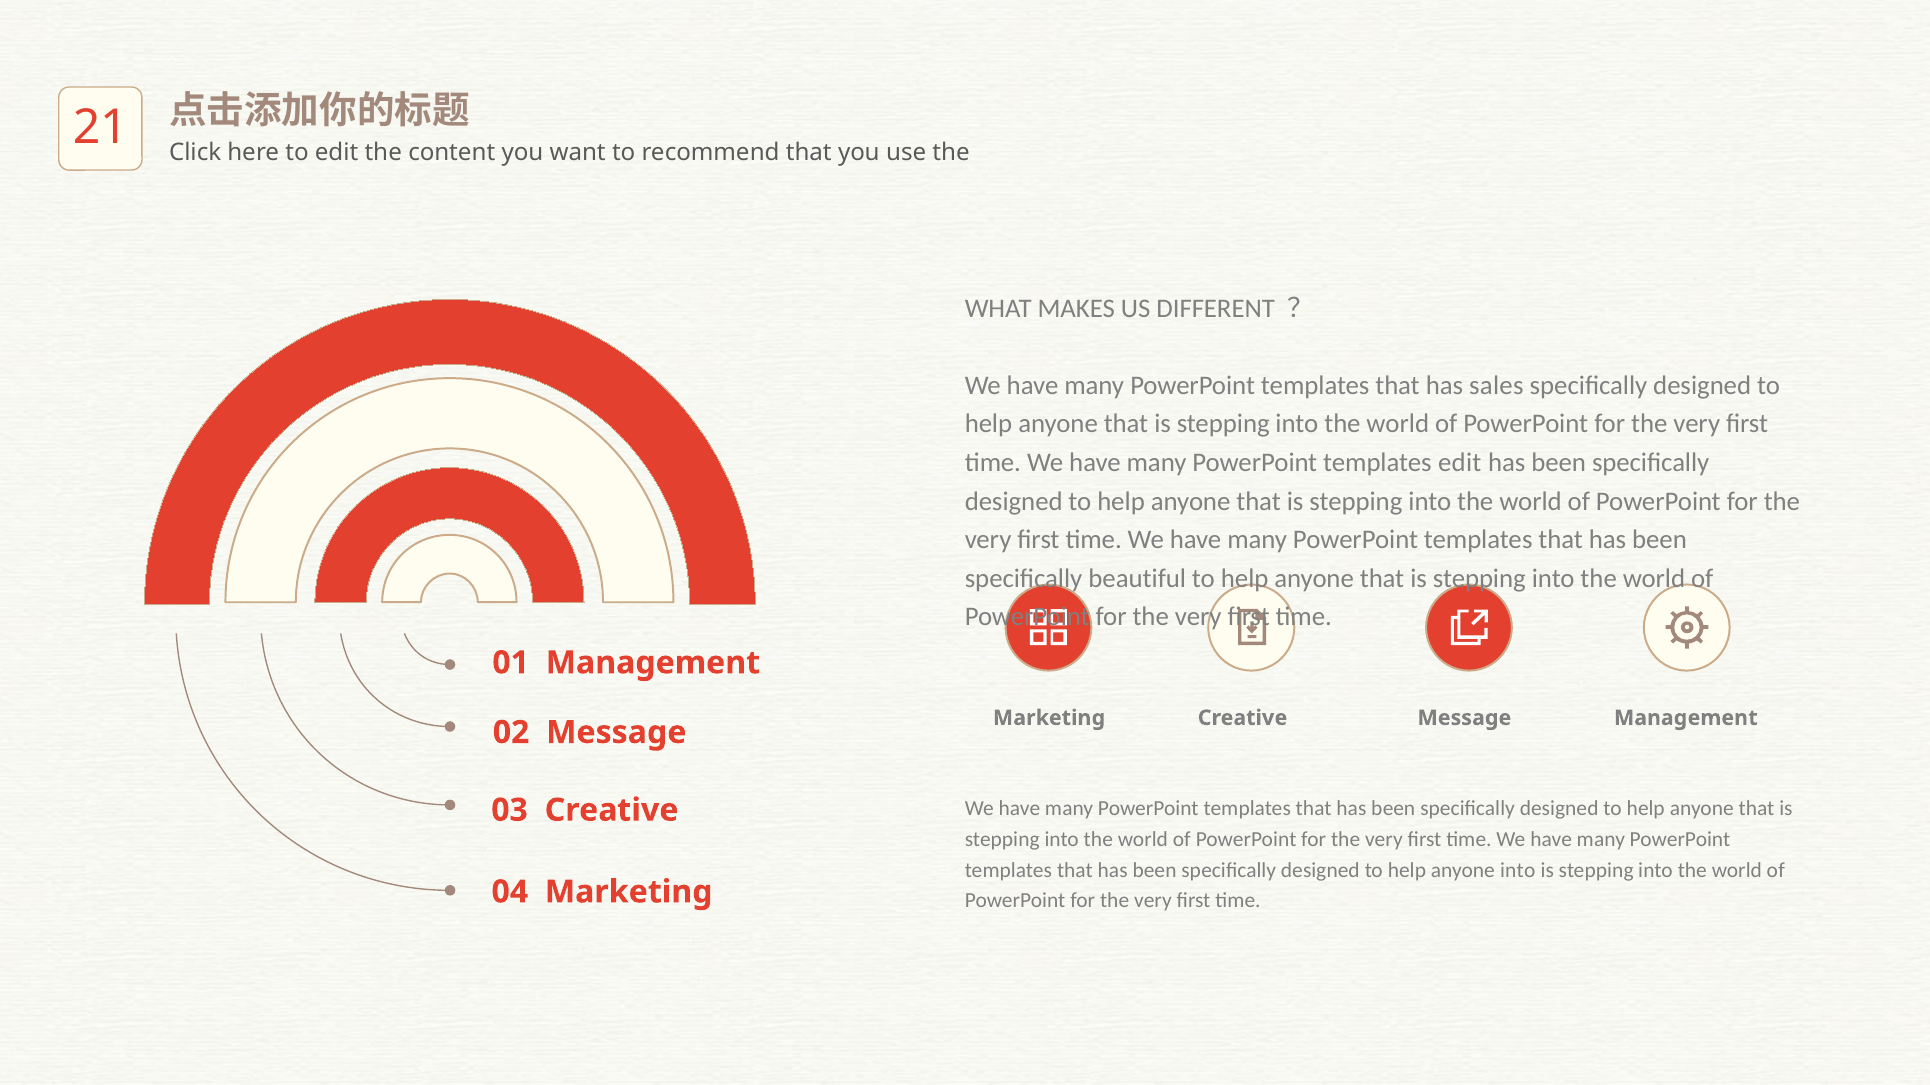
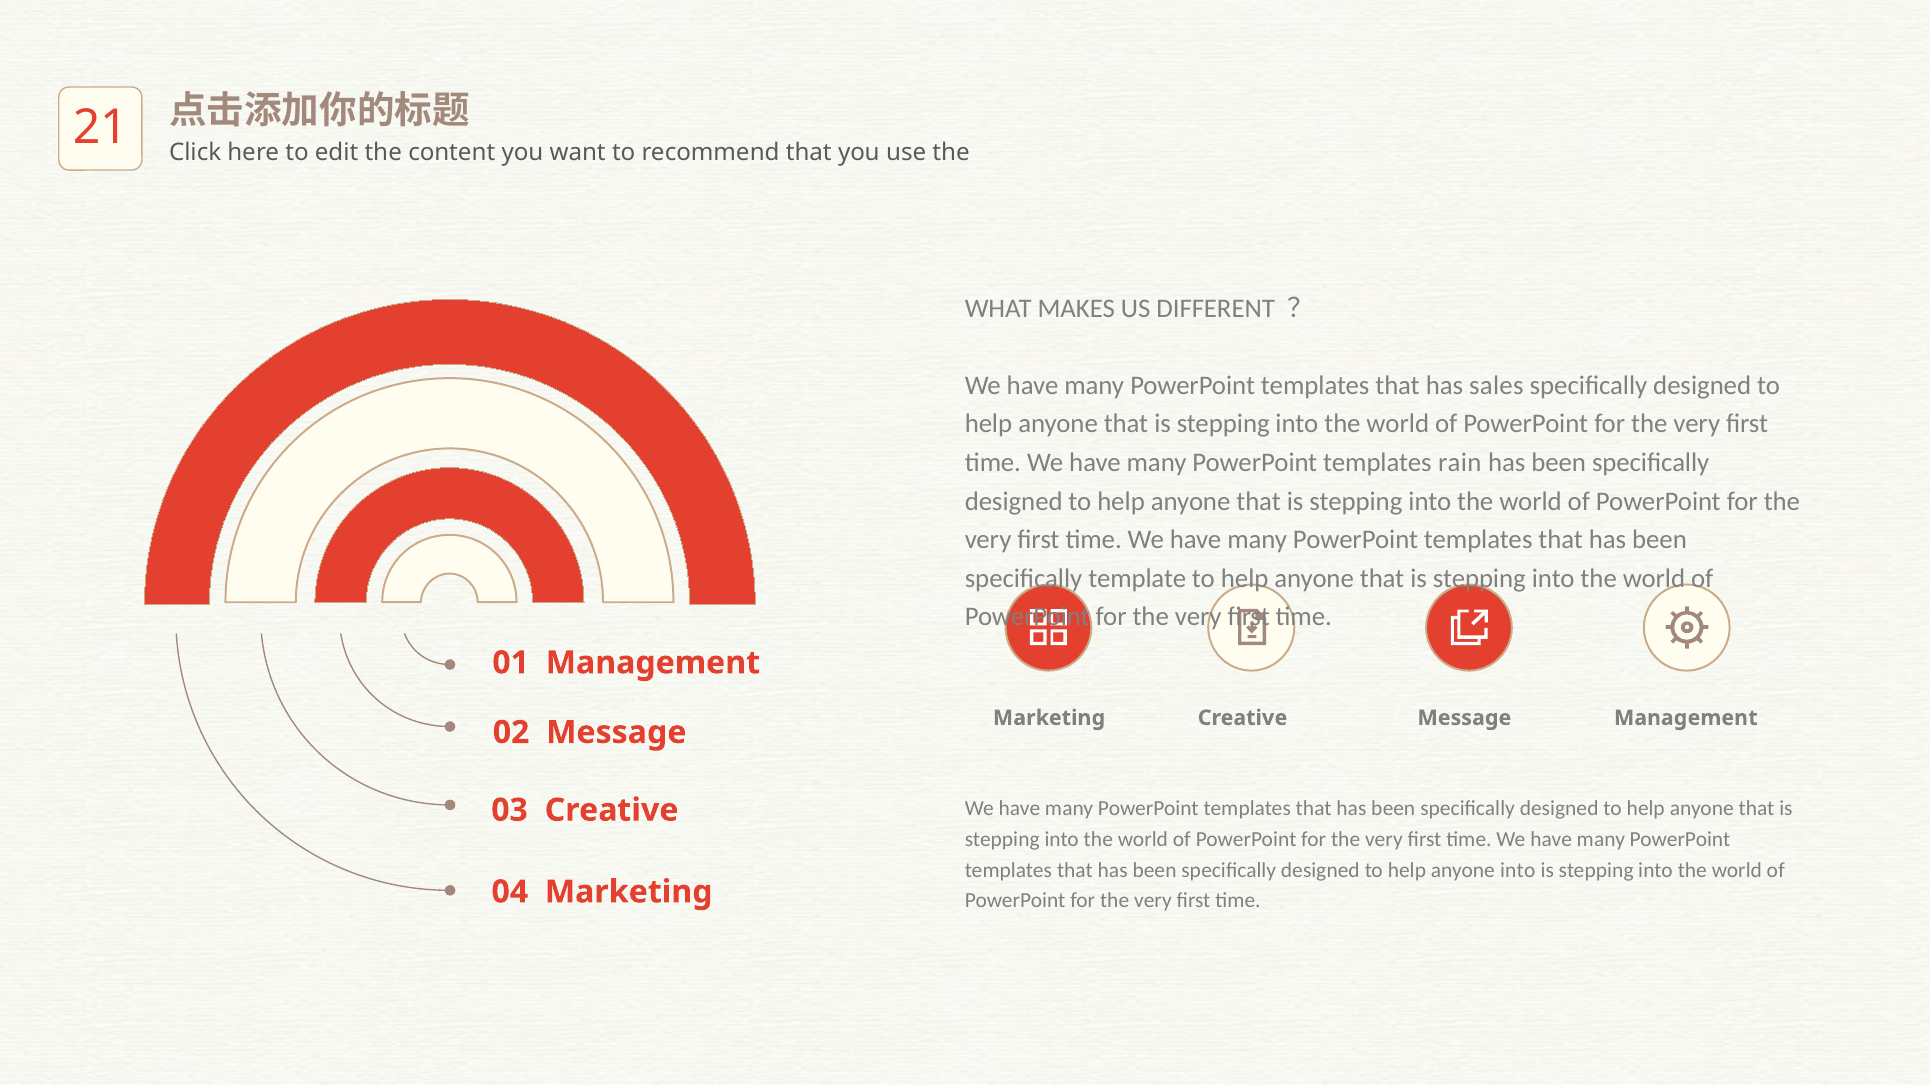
templates edit: edit -> rain
beautiful: beautiful -> template
